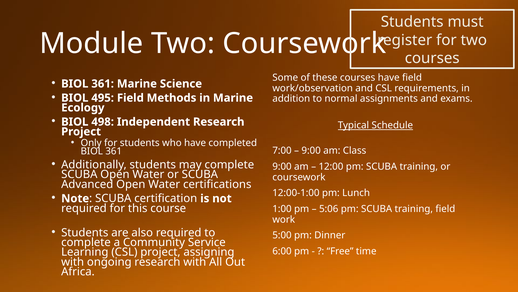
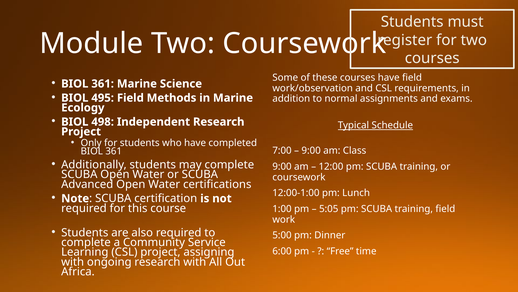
5:06: 5:06 -> 5:05
